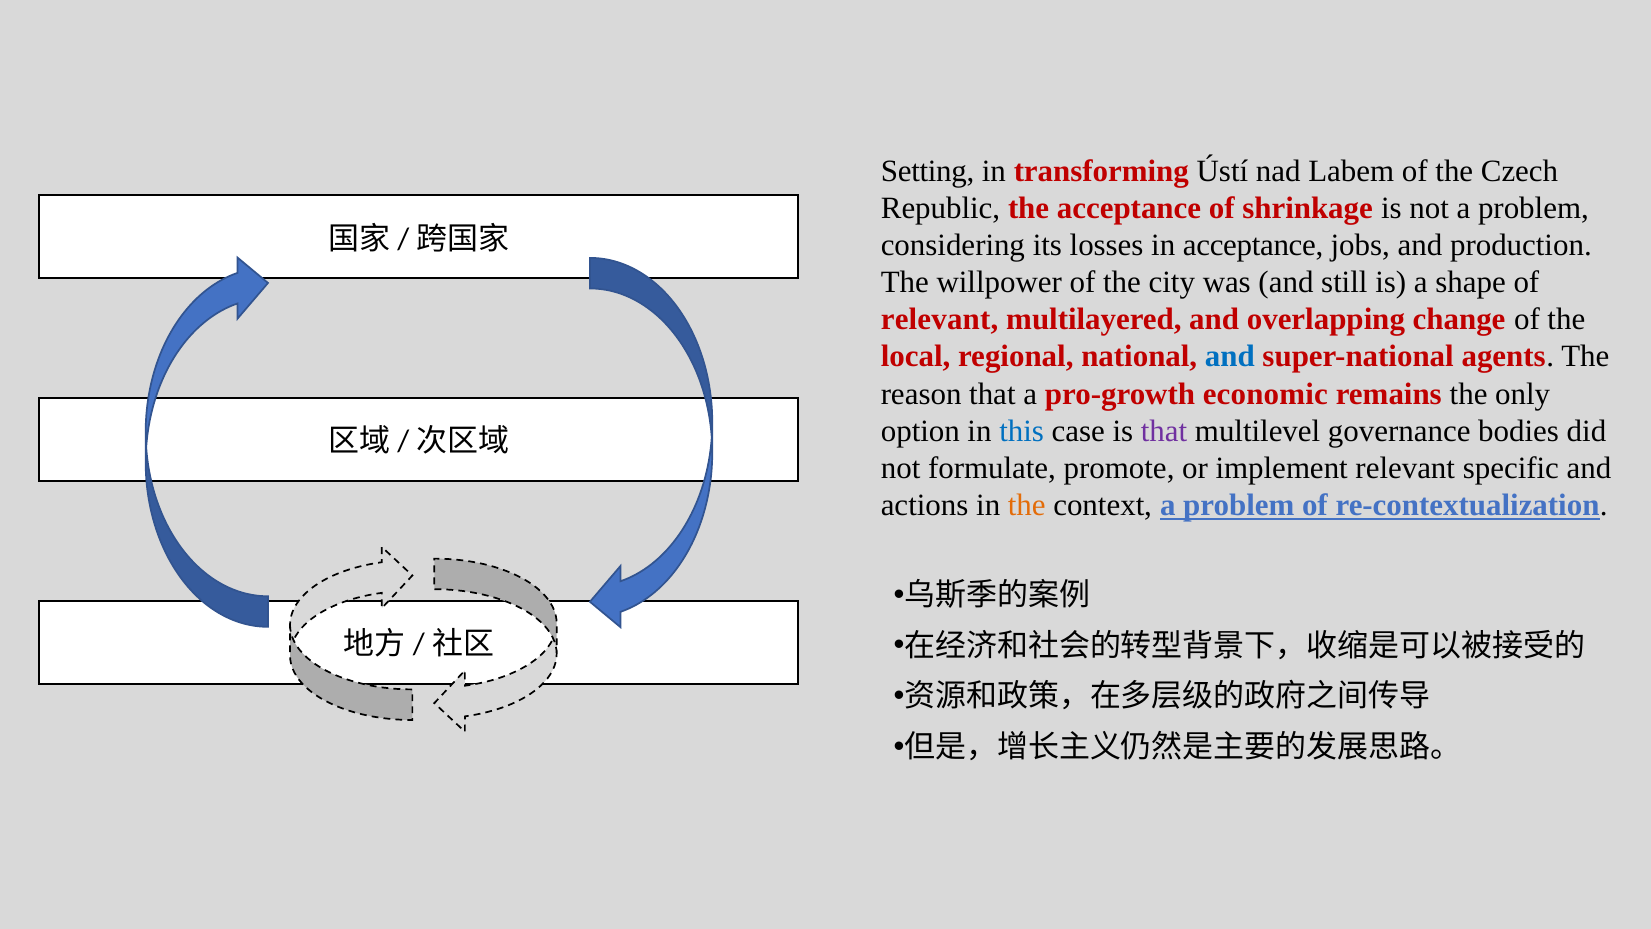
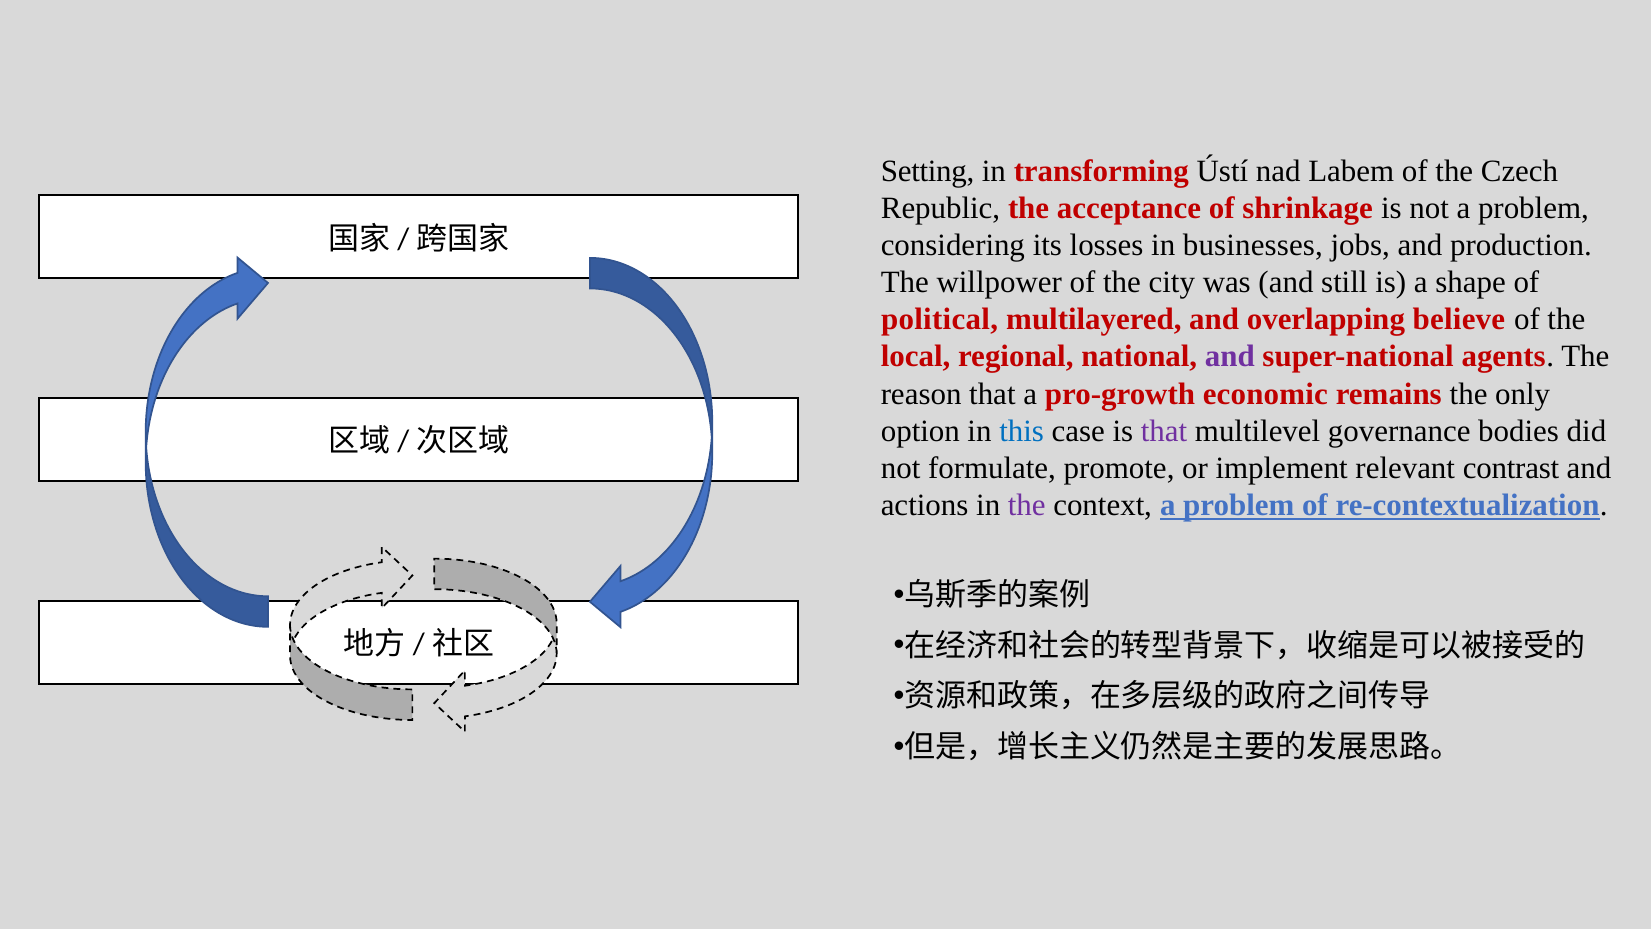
in acceptance: acceptance -> businesses
relevant at (940, 319): relevant -> political
change: change -> believe
and at (1230, 357) colour: blue -> purple
specific: specific -> contrast
the at (1027, 505) colour: orange -> purple
